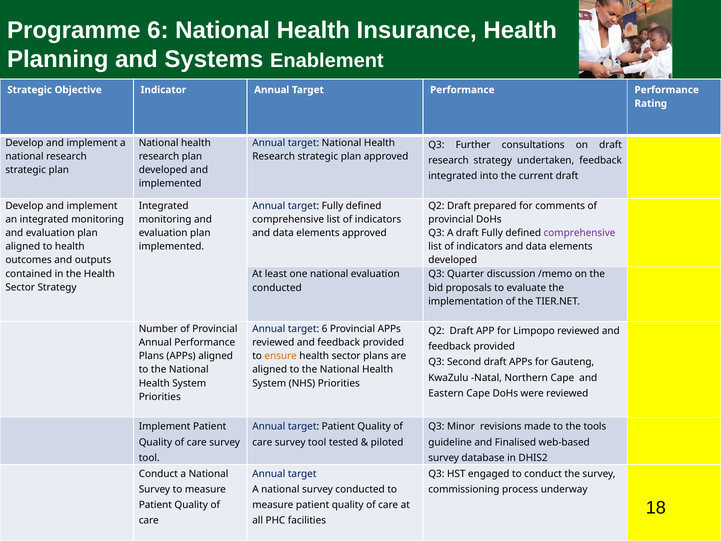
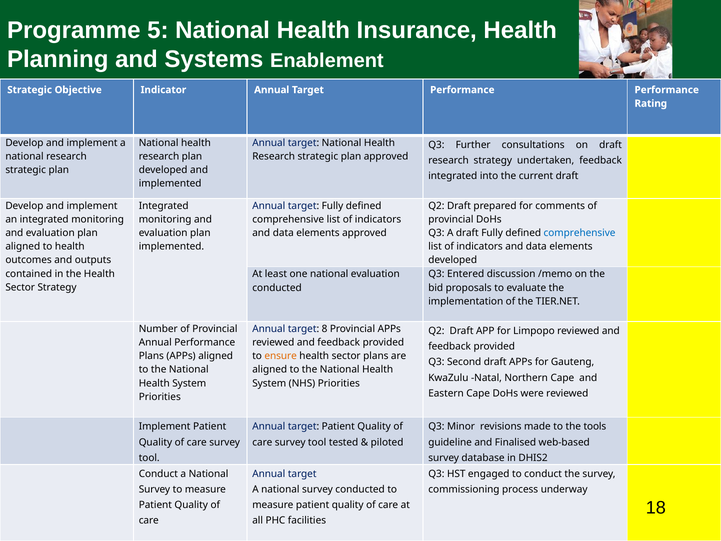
Programme 6: 6 -> 5
comprehensive at (580, 233) colour: purple -> blue
Quarter: Quarter -> Entered
target 6: 6 -> 8
